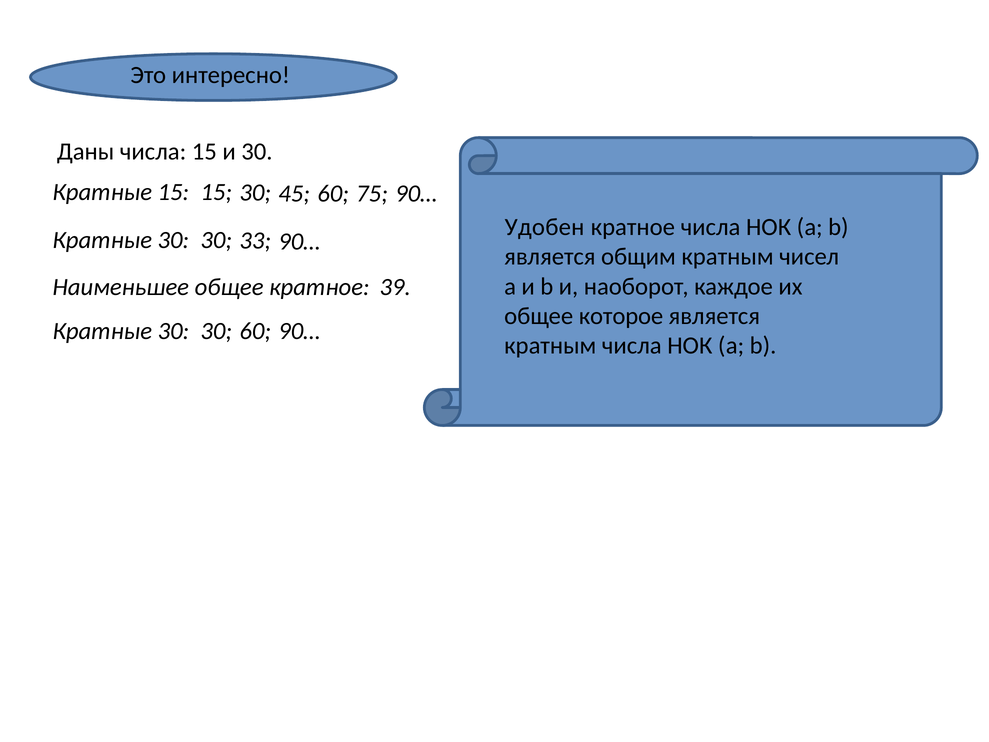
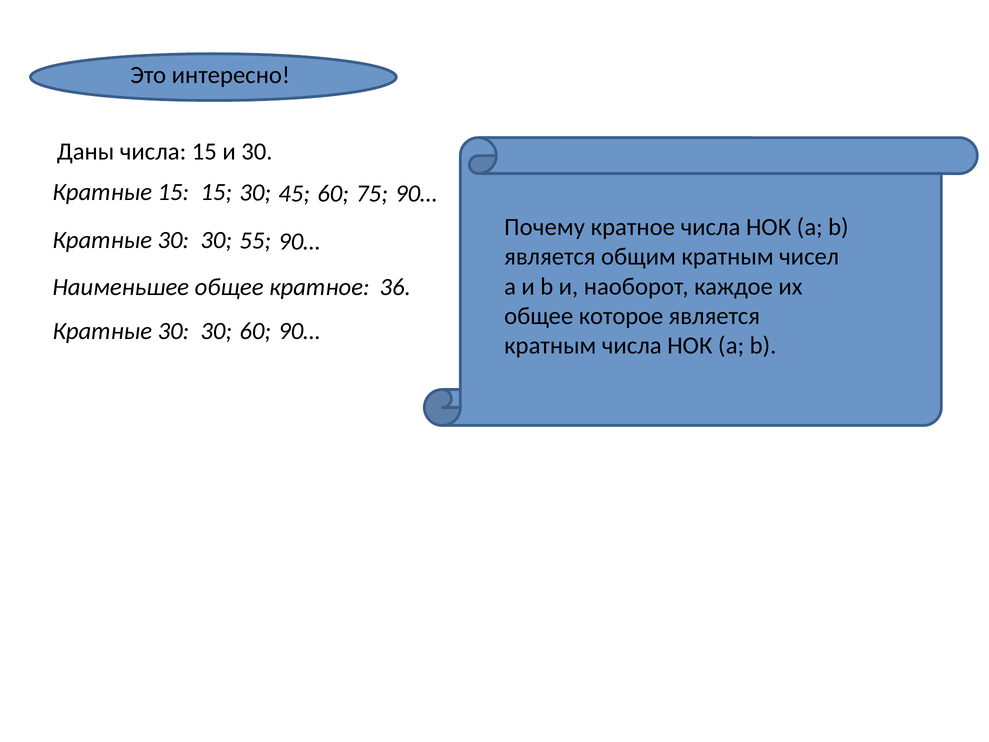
Удобен: Удобен -> Почему
33: 33 -> 55
39: 39 -> 36
